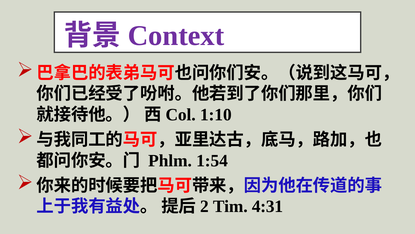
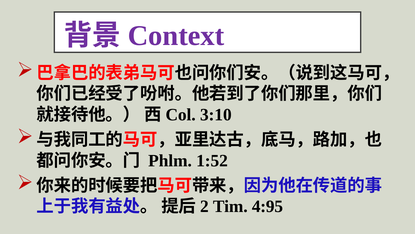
1:10: 1:10 -> 3:10
1:54: 1:54 -> 1:52
4:31: 4:31 -> 4:95
